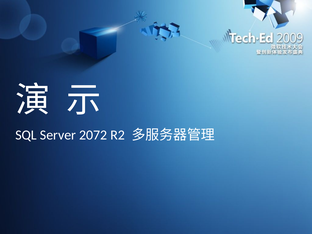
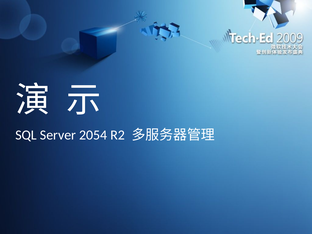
2072: 2072 -> 2054
